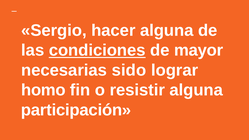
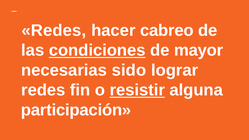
Sergio at (54, 30): Sergio -> Redes
hacer alguna: alguna -> cabreo
homo at (43, 90): homo -> redes
resistir underline: none -> present
